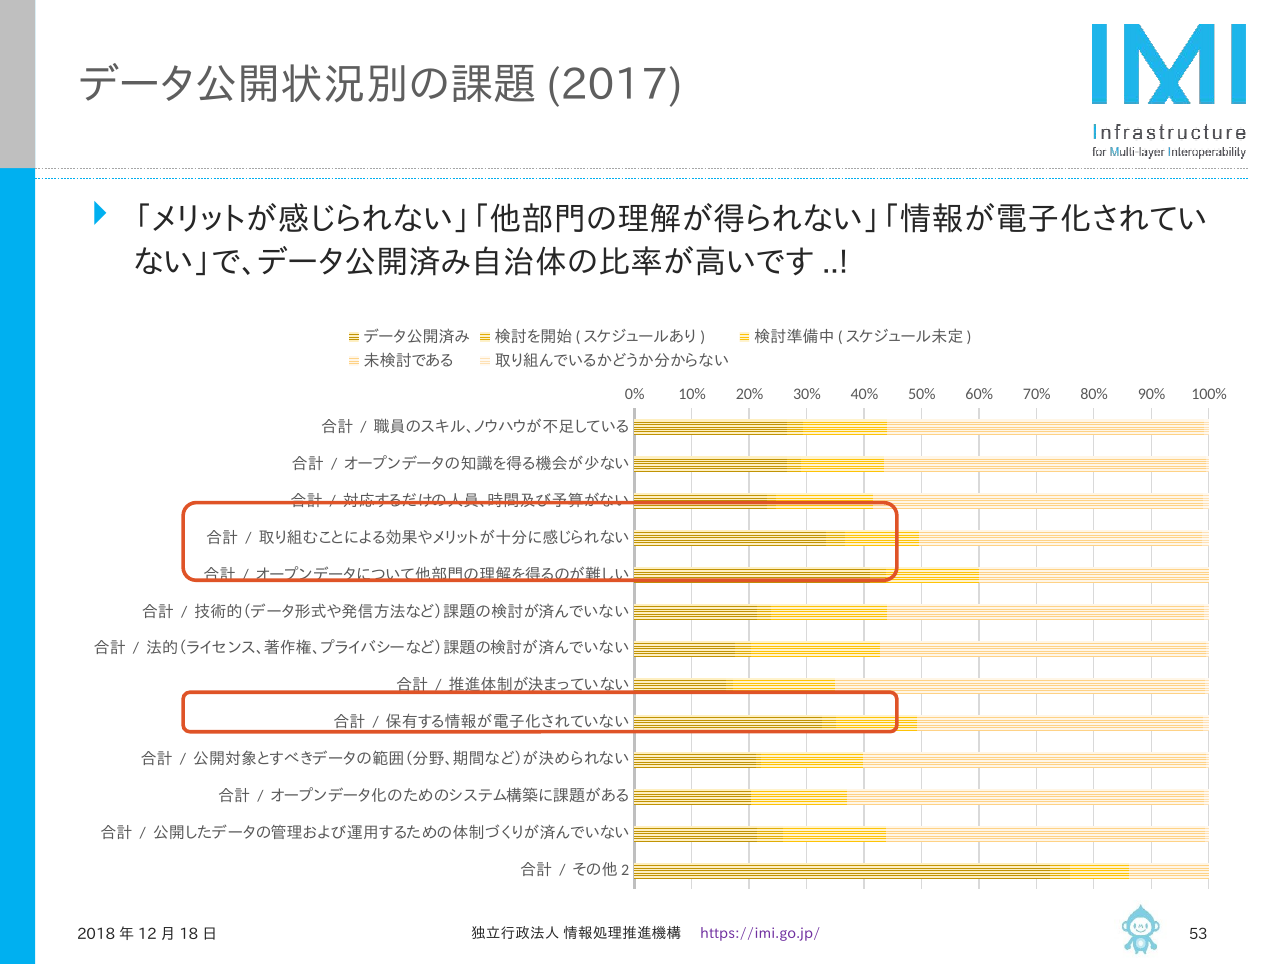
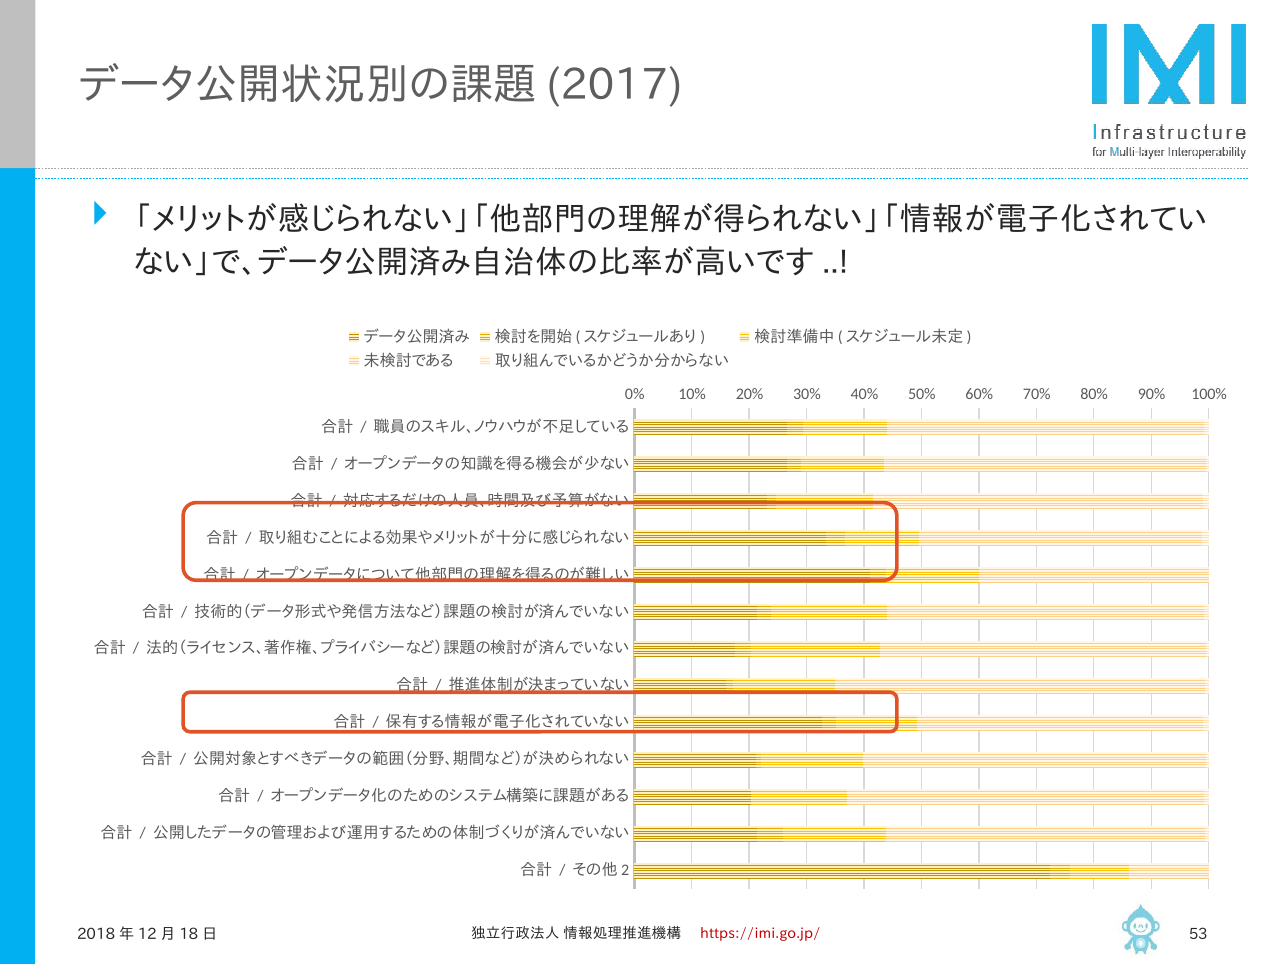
https://imi.go.jp/ colour: purple -> red
